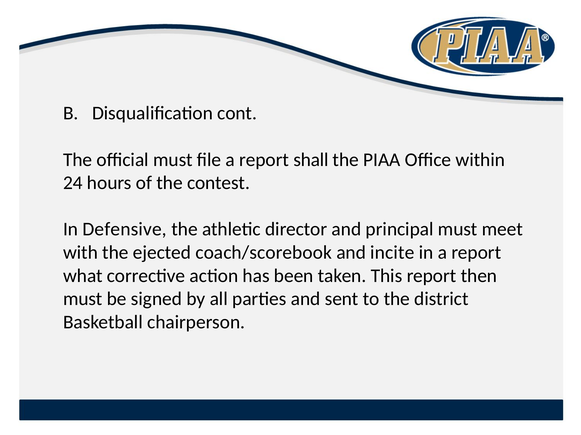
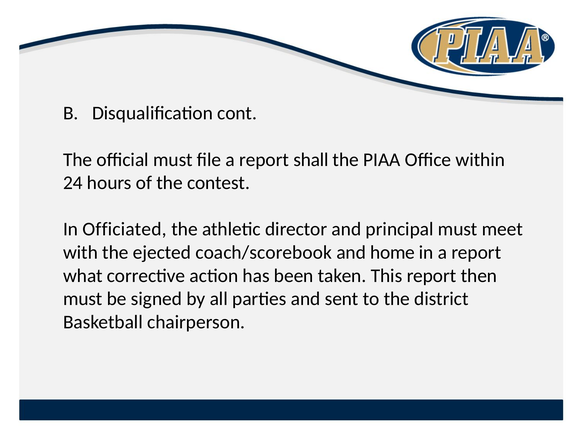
Defensive: Defensive -> Officiated
incite: incite -> home
